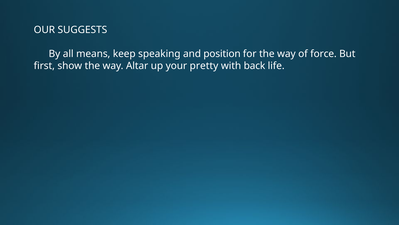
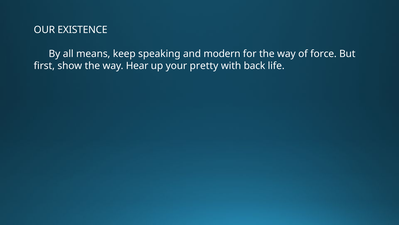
SUGGESTS: SUGGESTS -> EXISTENCE
position: position -> modern
Altar: Altar -> Hear
